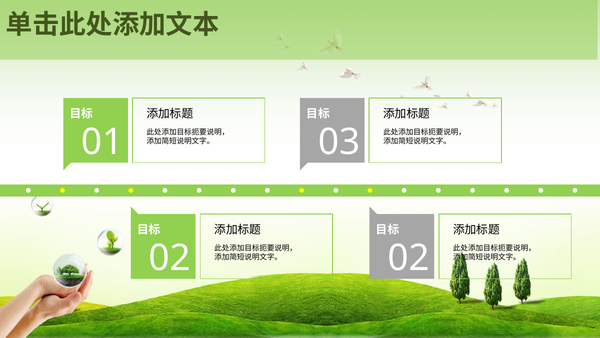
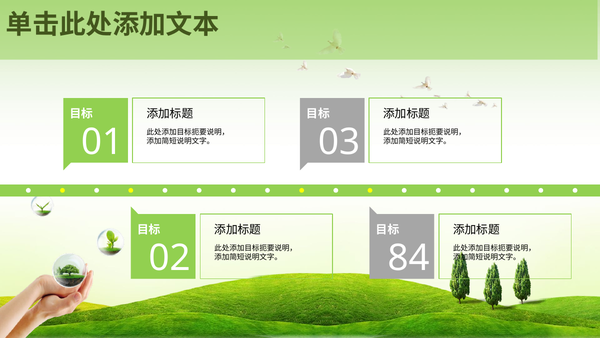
02 at (409, 258): 02 -> 84
